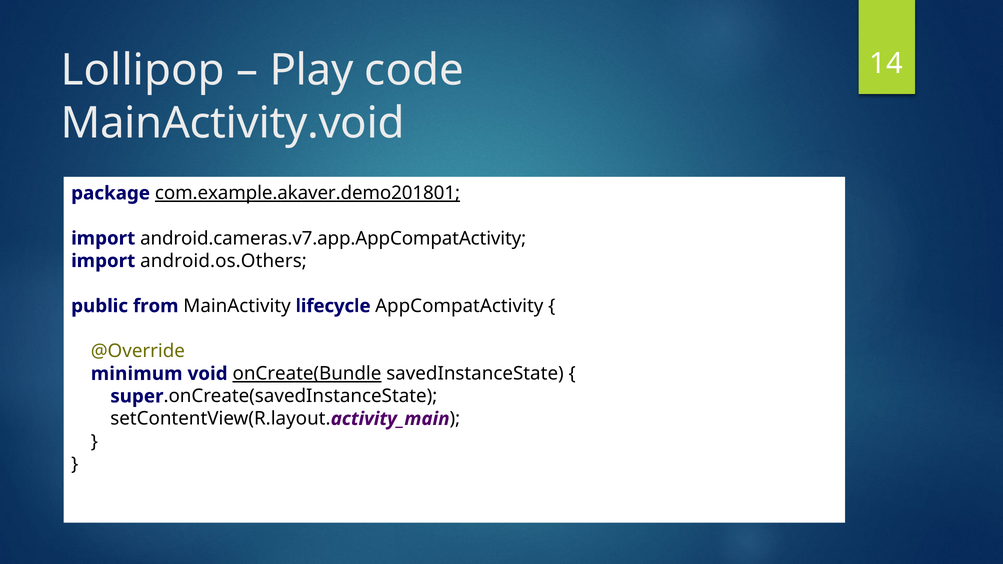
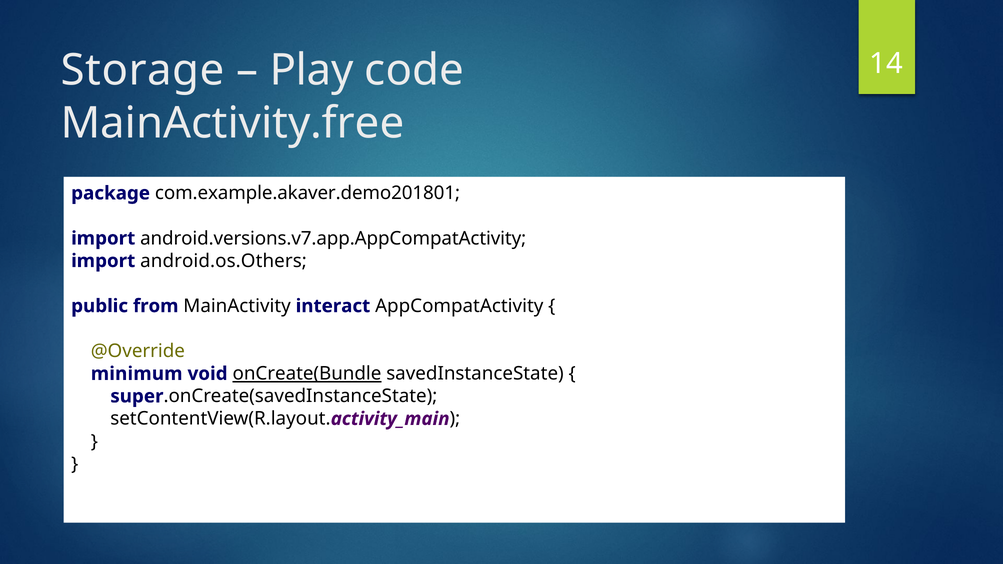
Lollipop: Lollipop -> Storage
MainActivity.void: MainActivity.void -> MainActivity.free
com.example.akaver.demo201801 underline: present -> none
android.cameras.v7.app.AppCompatActivity: android.cameras.v7.app.AppCompatActivity -> android.versions.v7.app.AppCompatActivity
lifecycle: lifecycle -> interact
